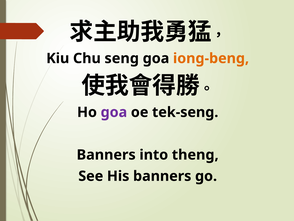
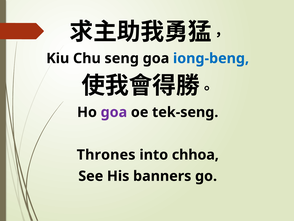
iong-beng colour: orange -> blue
Banners at (106, 154): Banners -> Thrones
theng: theng -> chhoa
